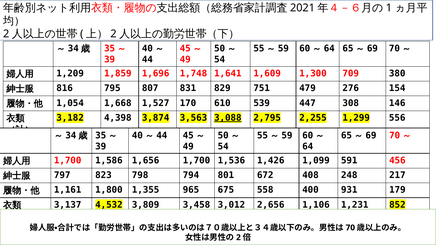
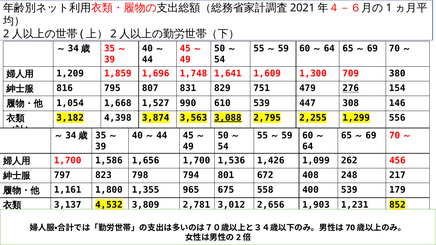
276 underline: none -> present
170: 170 -> 990
591: 591 -> 262
400 931: 931 -> 539
3,458: 3,458 -> 2,781
1,106: 1,106 -> 1,903
